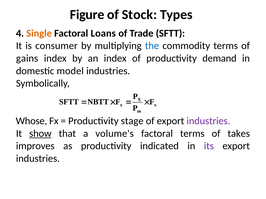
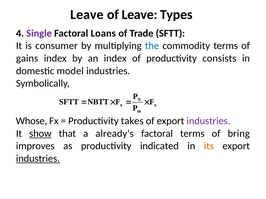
Figure at (87, 15): Figure -> Leave
of Stock: Stock -> Leave
Single colour: orange -> purple
demand: demand -> consists
stage: stage -> takes
volume's: volume's -> already's
takes: takes -> bring
its colour: purple -> orange
industries at (38, 159) underline: none -> present
